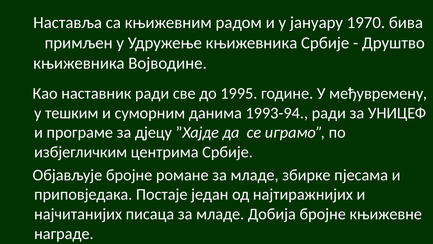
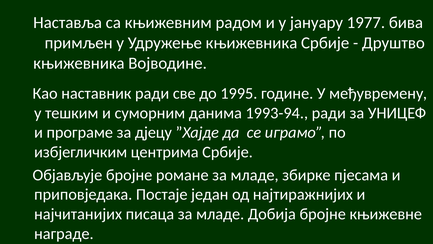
1970: 1970 -> 1977
